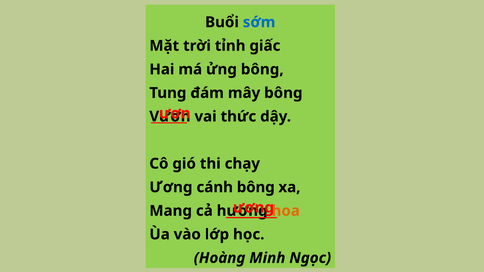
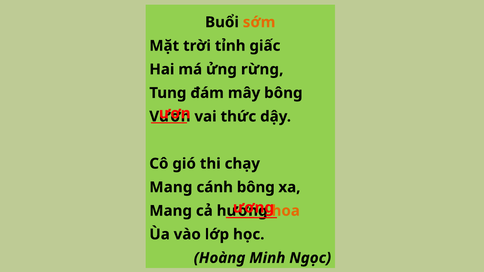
sớm colour: blue -> orange
ửng bông: bông -> rừng
Ương at (171, 187): Ương -> Mang
